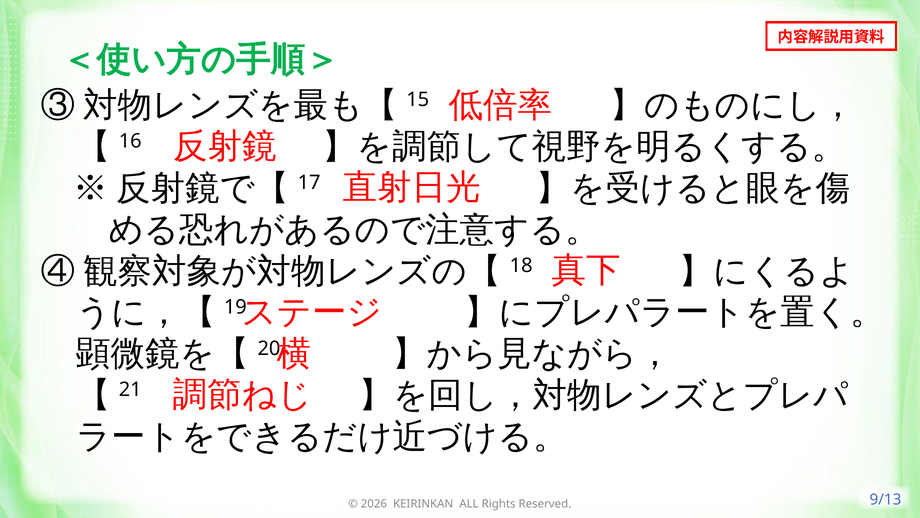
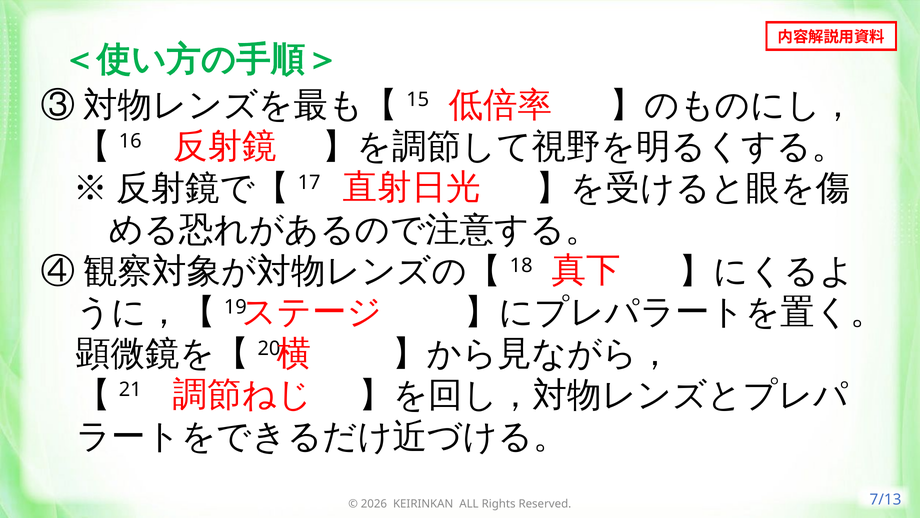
9/13: 9/13 -> 7/13
